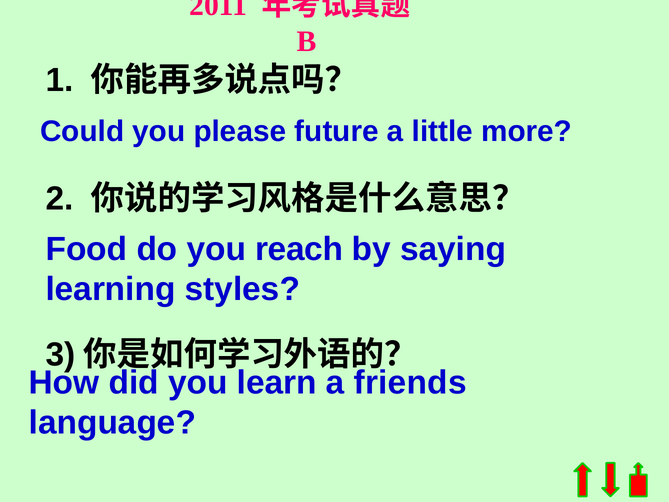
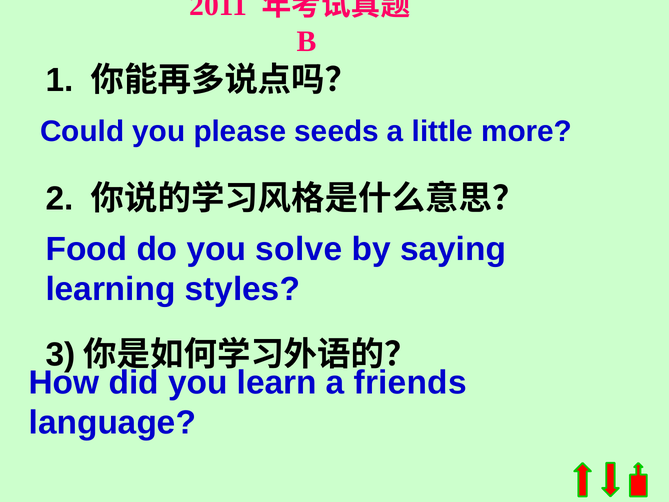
future: future -> seeds
reach: reach -> solve
